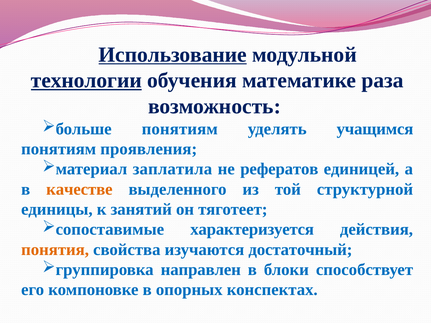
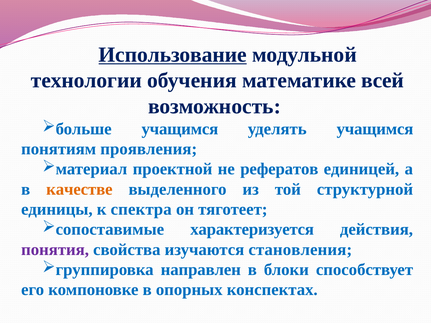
технологии underline: present -> none
раза: раза -> всей
понятиям at (180, 129): понятиям -> учащимся
заплатила: заплатила -> проектной
занятий: занятий -> спектра
понятия colour: orange -> purple
достаточный: достаточный -> становления
